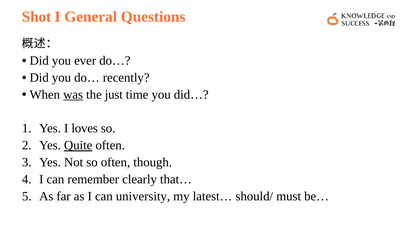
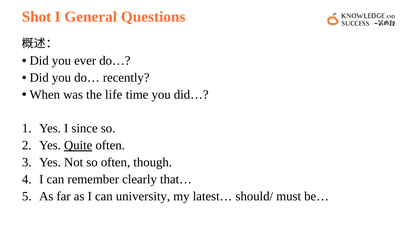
was underline: present -> none
just: just -> life
loves: loves -> since
